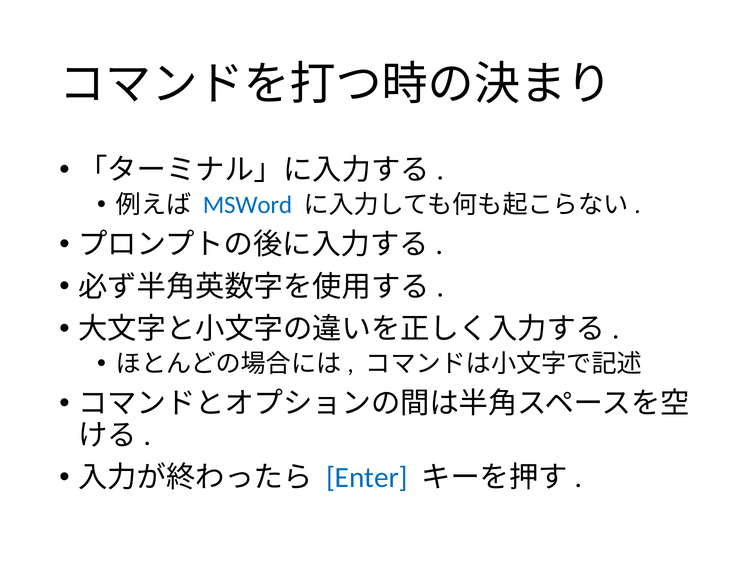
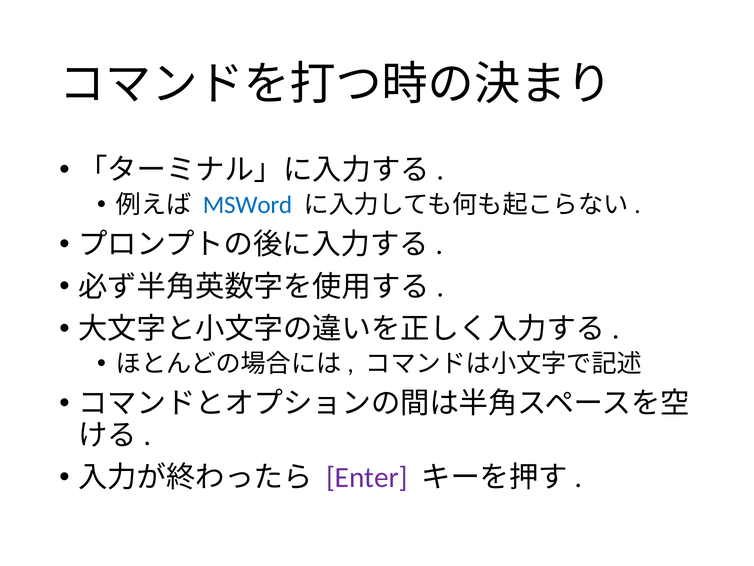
Enter colour: blue -> purple
